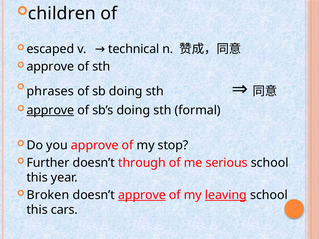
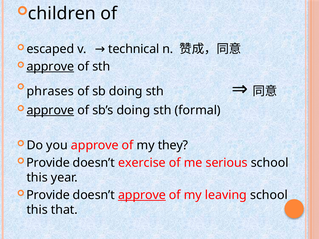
approve at (50, 67) underline: none -> present
stop: stop -> they
Further at (48, 163): Further -> Provide
through: through -> exercise
Broken at (48, 195): Broken -> Provide
leaving underline: present -> none
cars: cars -> that
